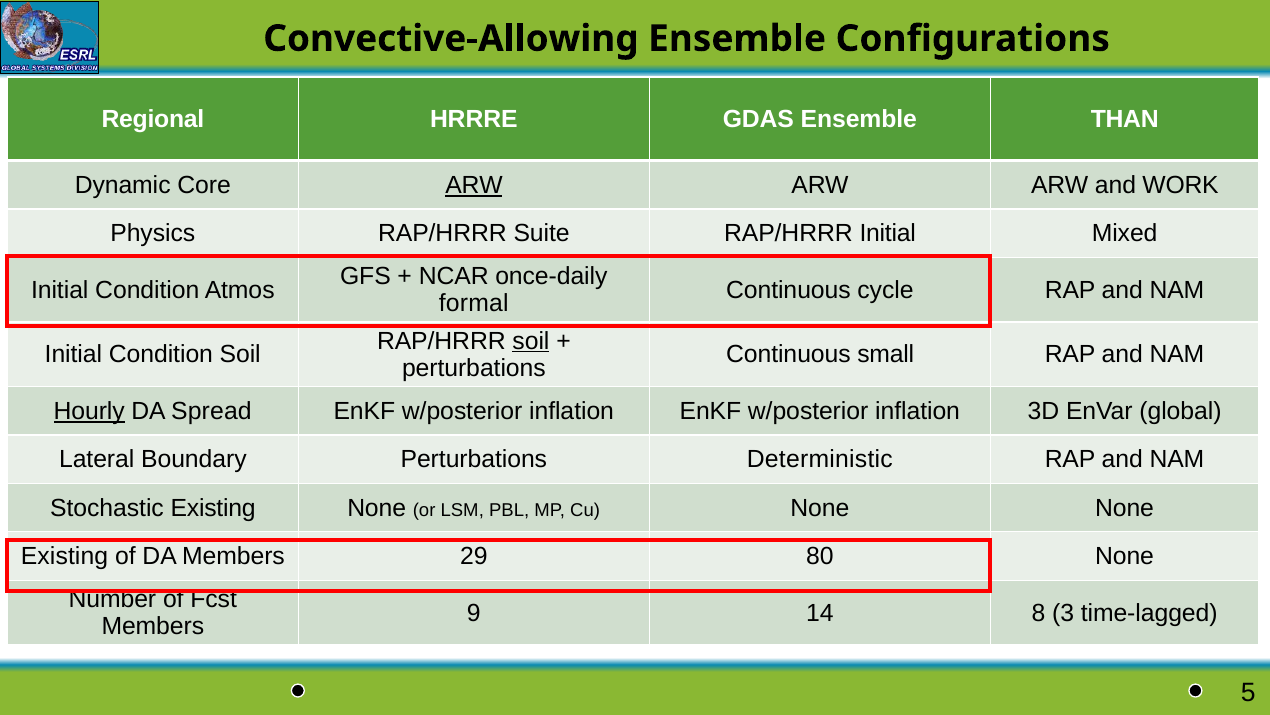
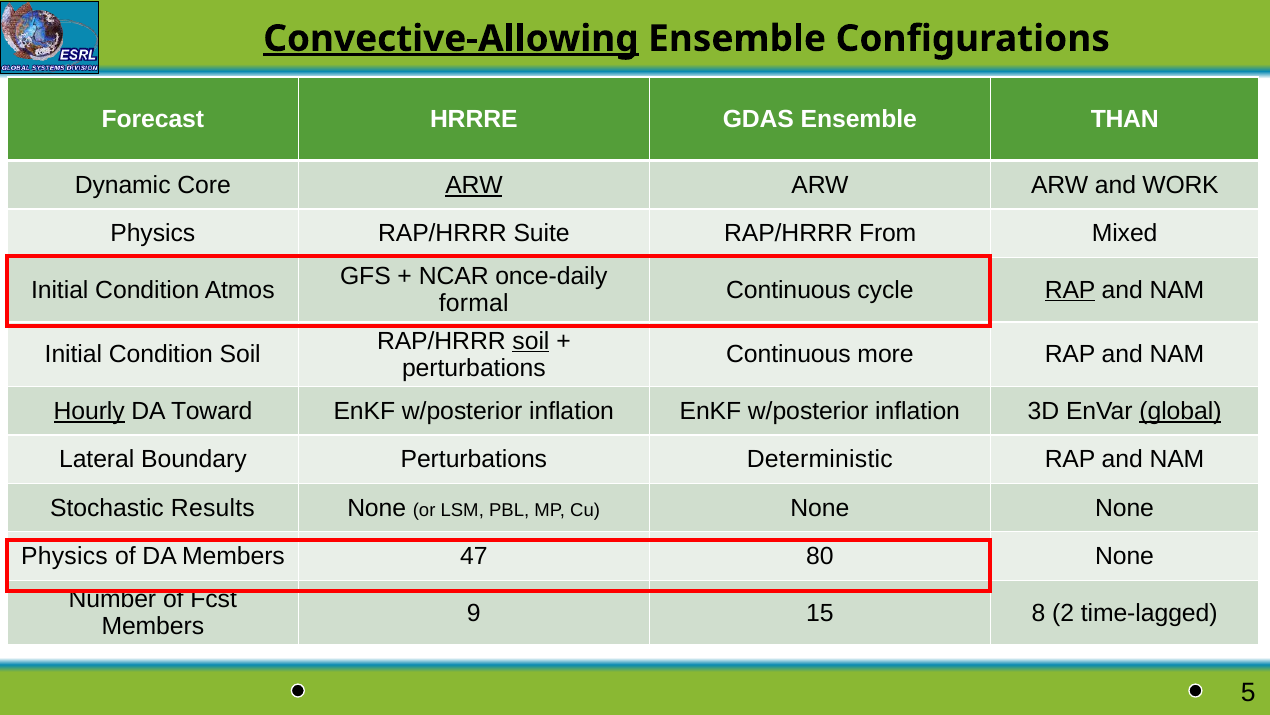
Convective-Allowing underline: none -> present
Regional: Regional -> Forecast
RAP/HRRR Initial: Initial -> From
RAP at (1070, 290) underline: none -> present
small: small -> more
Spread: Spread -> Toward
global underline: none -> present
Stochastic Existing: Existing -> Results
Existing at (65, 556): Existing -> Physics
29: 29 -> 47
14: 14 -> 15
3: 3 -> 2
